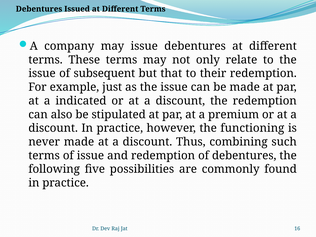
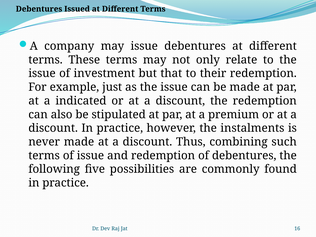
subsequent: subsequent -> investment
functioning: functioning -> instalments
